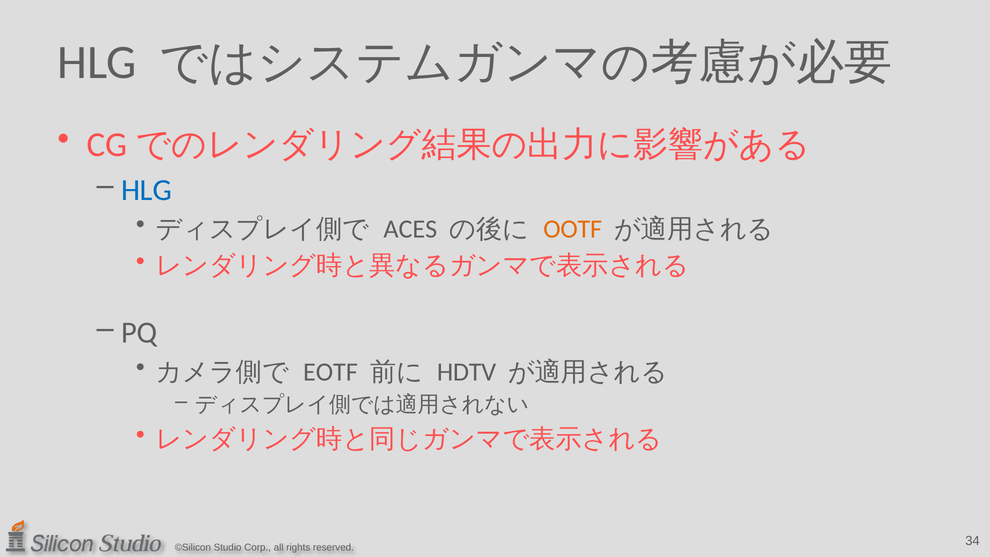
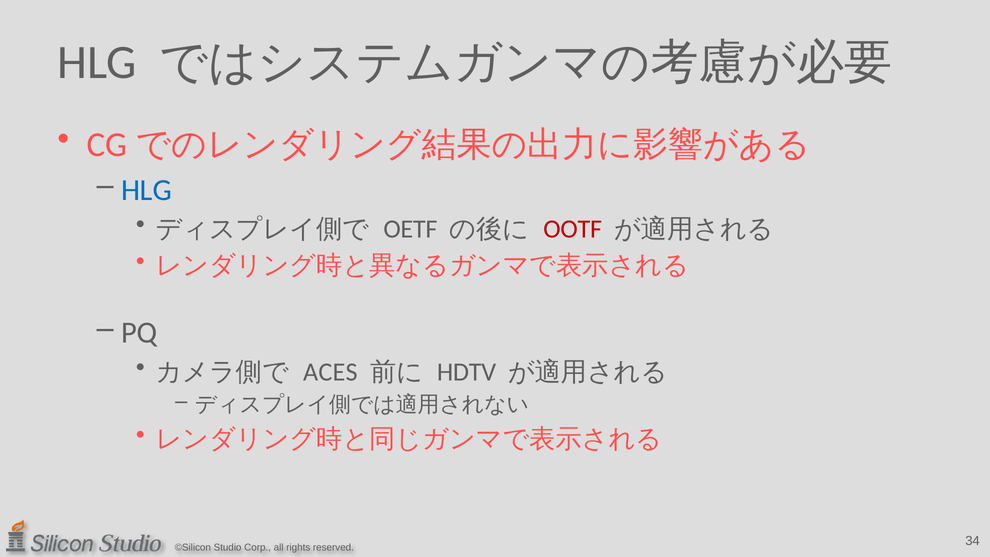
ACES: ACES -> OETF
OOTF colour: orange -> red
EOTF: EOTF -> ACES
